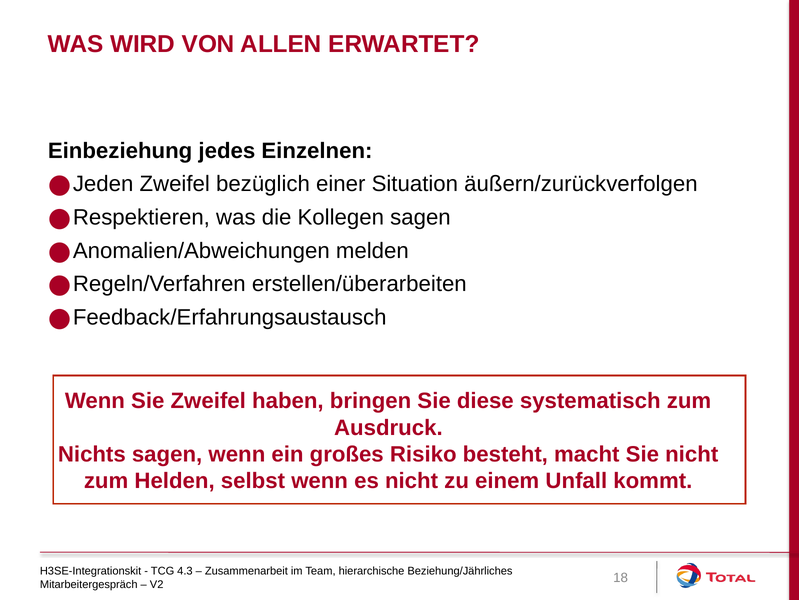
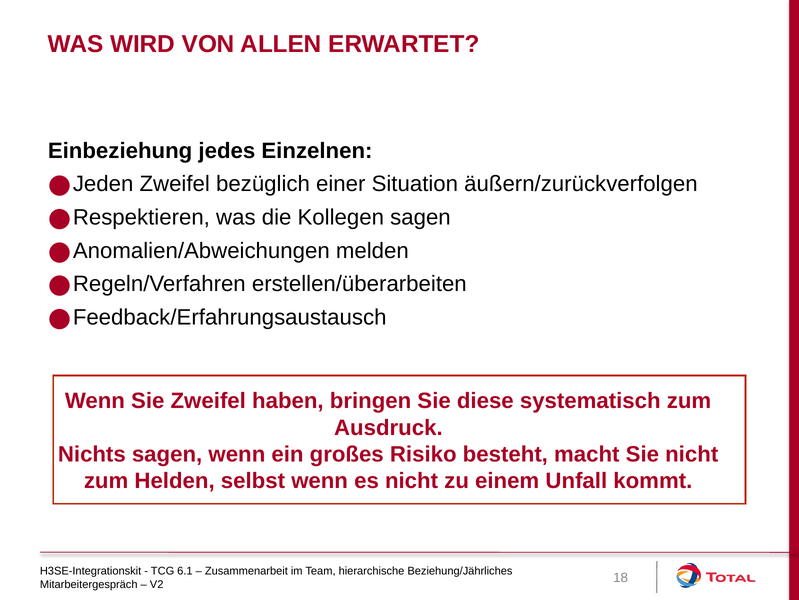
4.3: 4.3 -> 6.1
